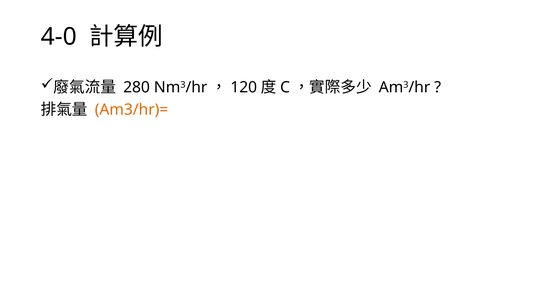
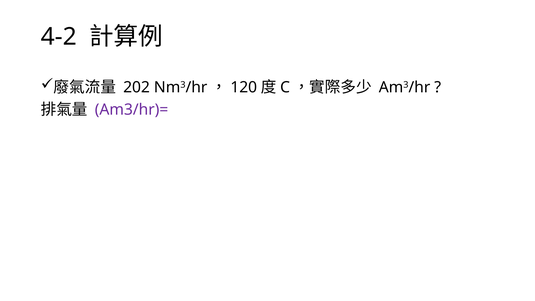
4-0: 4-0 -> 4-2
280: 280 -> 202
Am3/hr)= colour: orange -> purple
